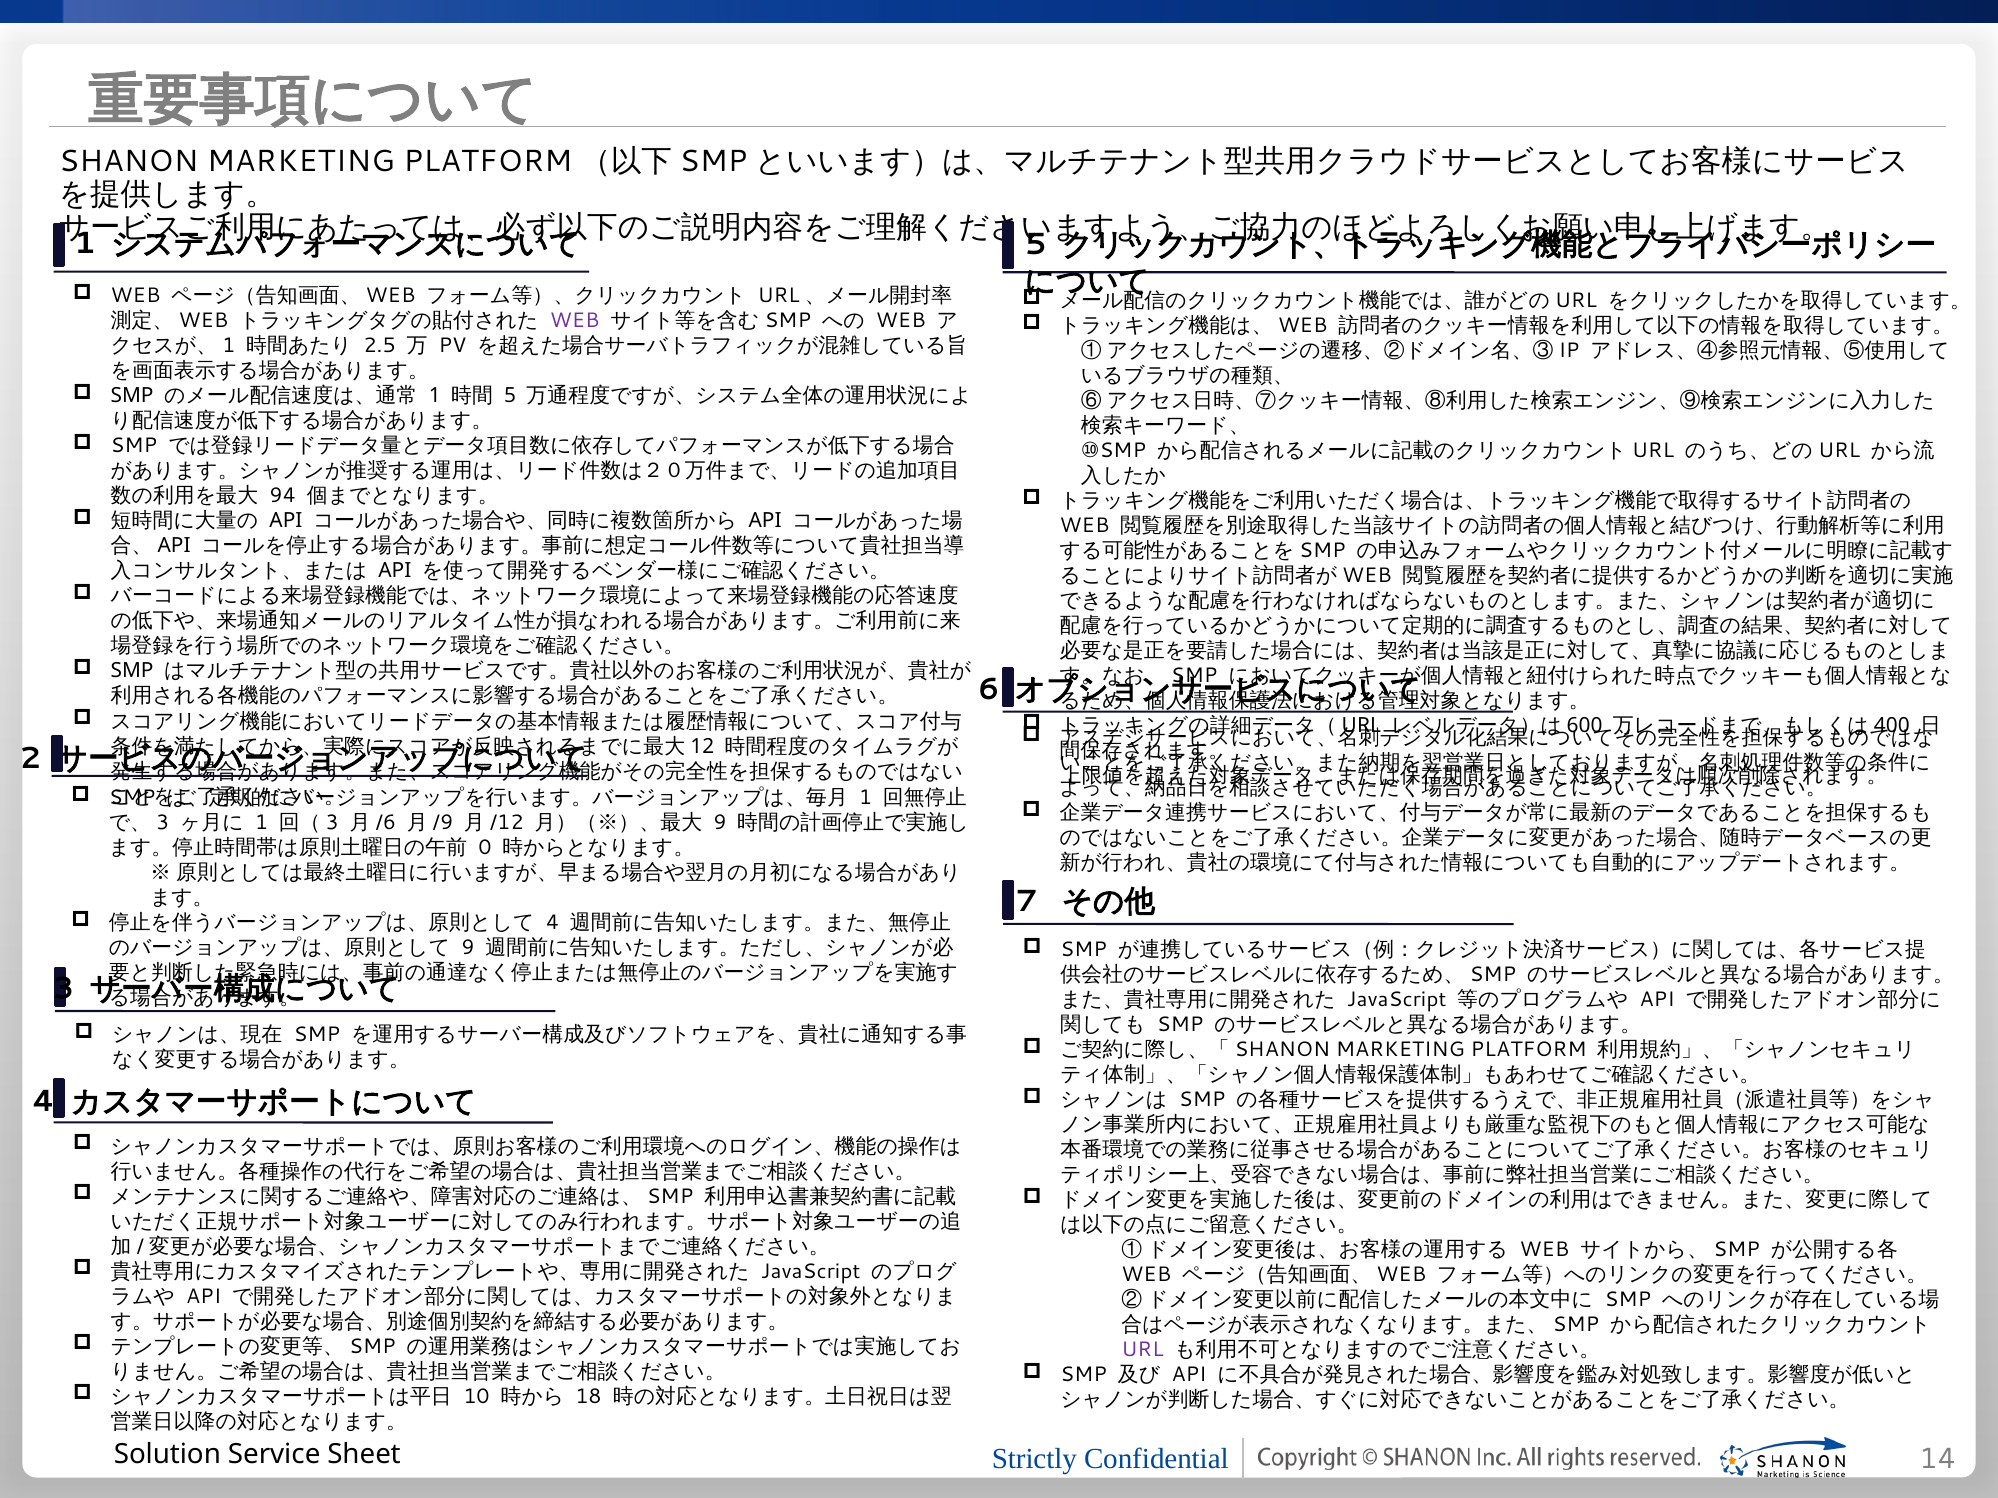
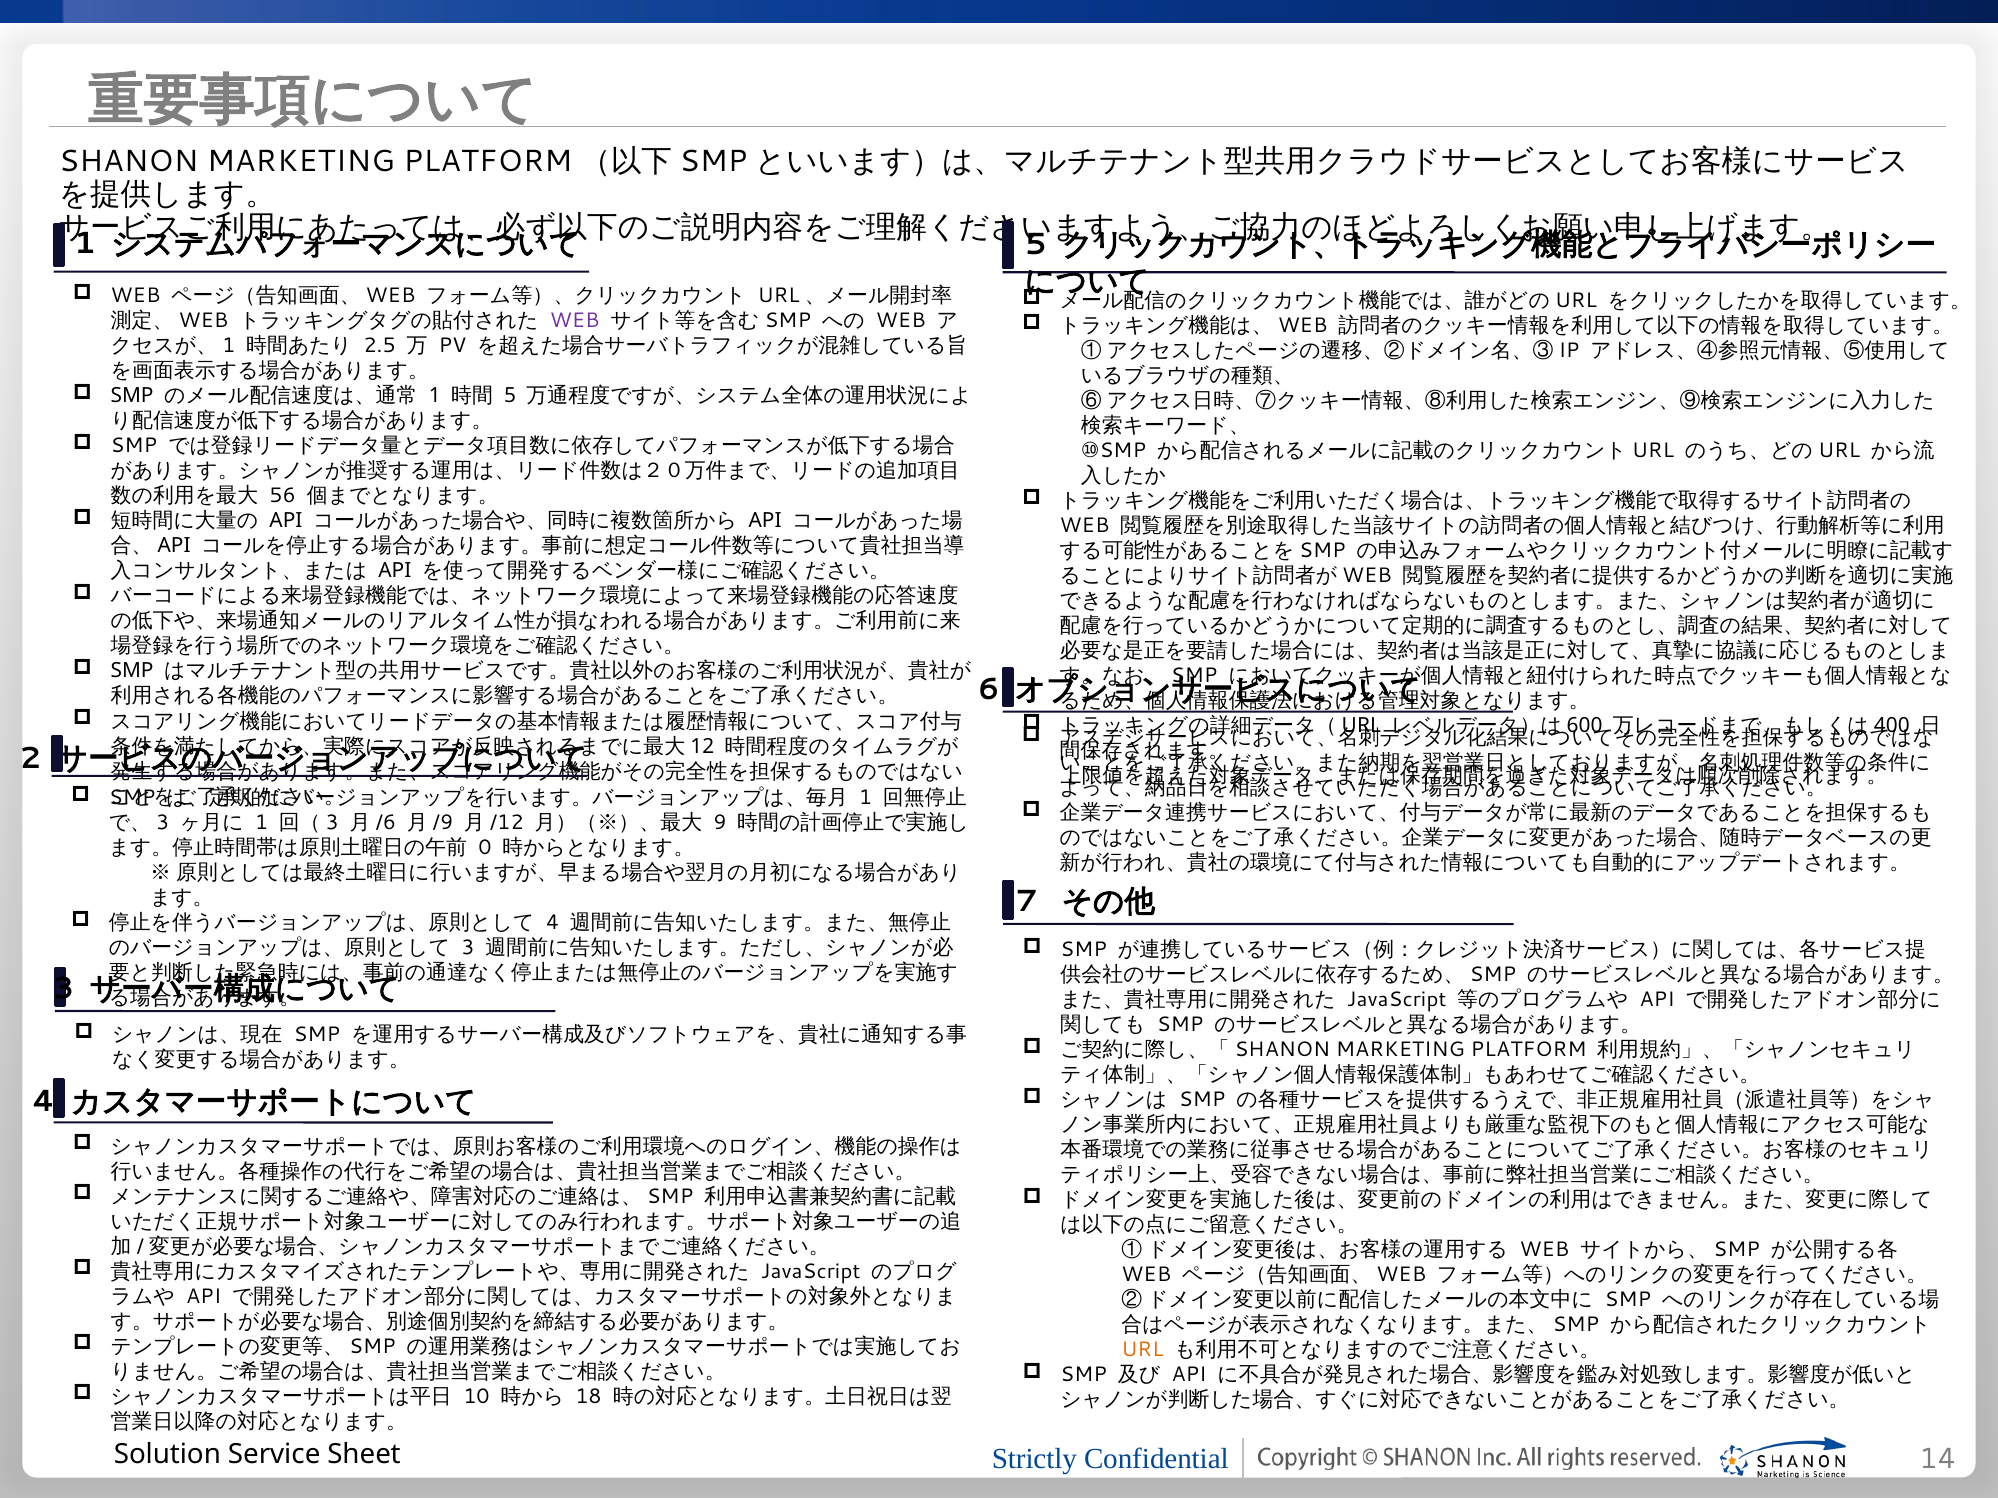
94: 94 -> 56
9 at (468, 948): 9 -> 3
URL at (1142, 1350) colour: purple -> orange
